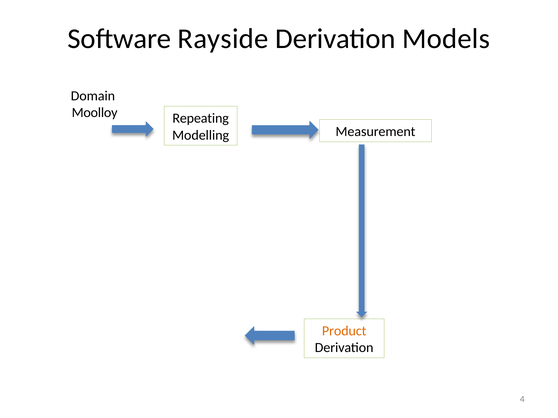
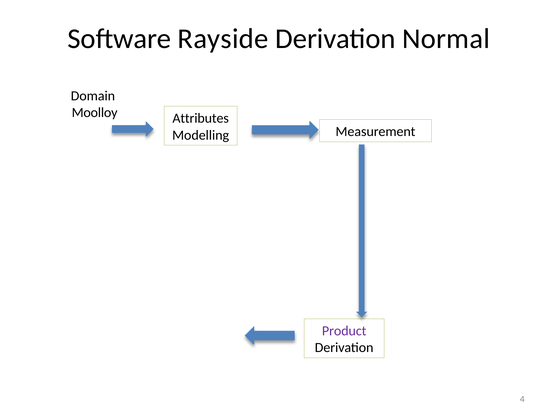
Models: Models -> Normal
Repeating: Repeating -> Attributes
Product colour: orange -> purple
